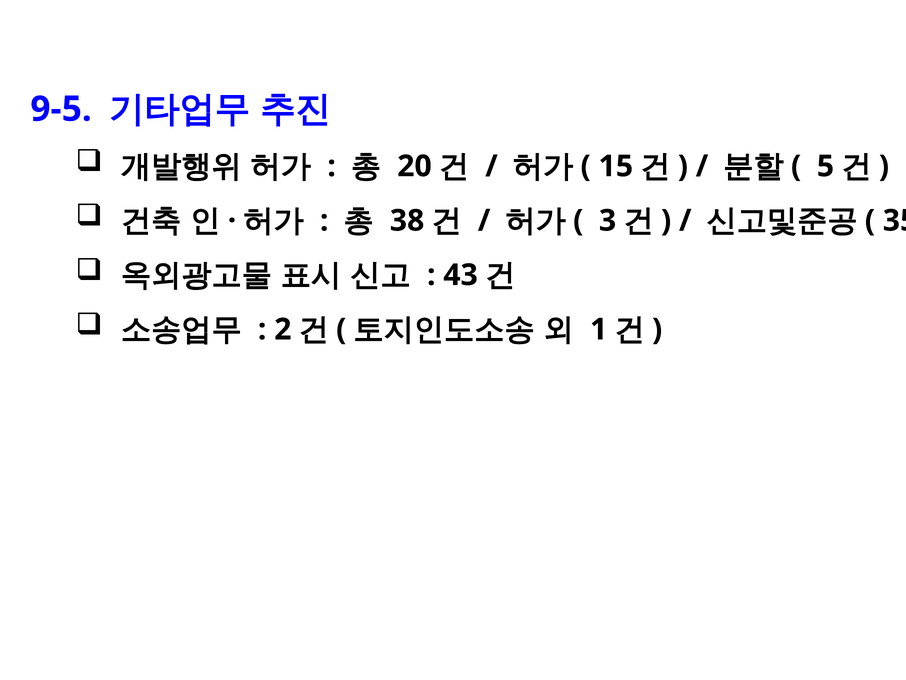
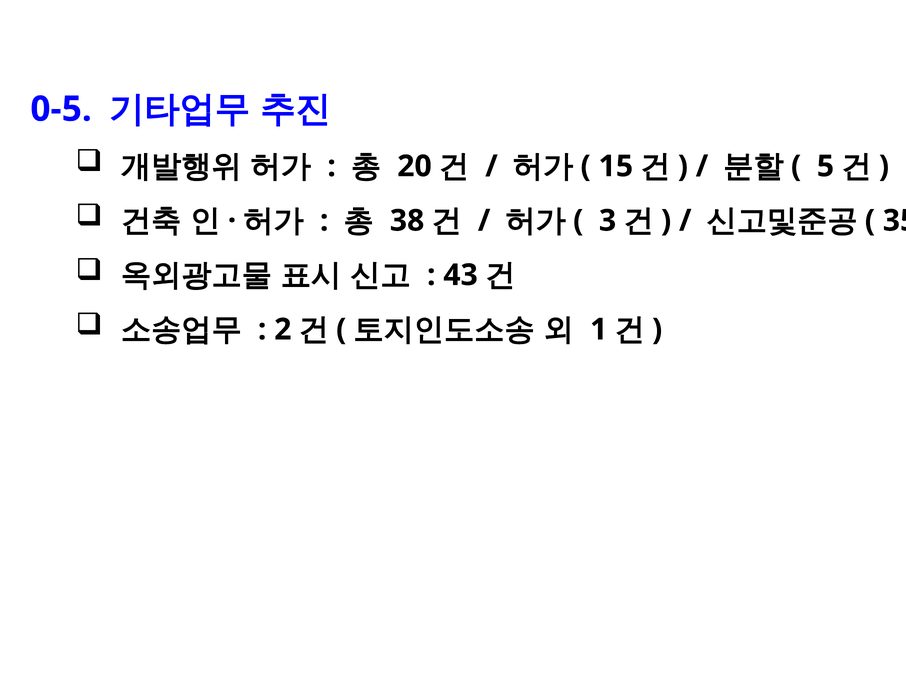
9-5: 9-5 -> 0-5
